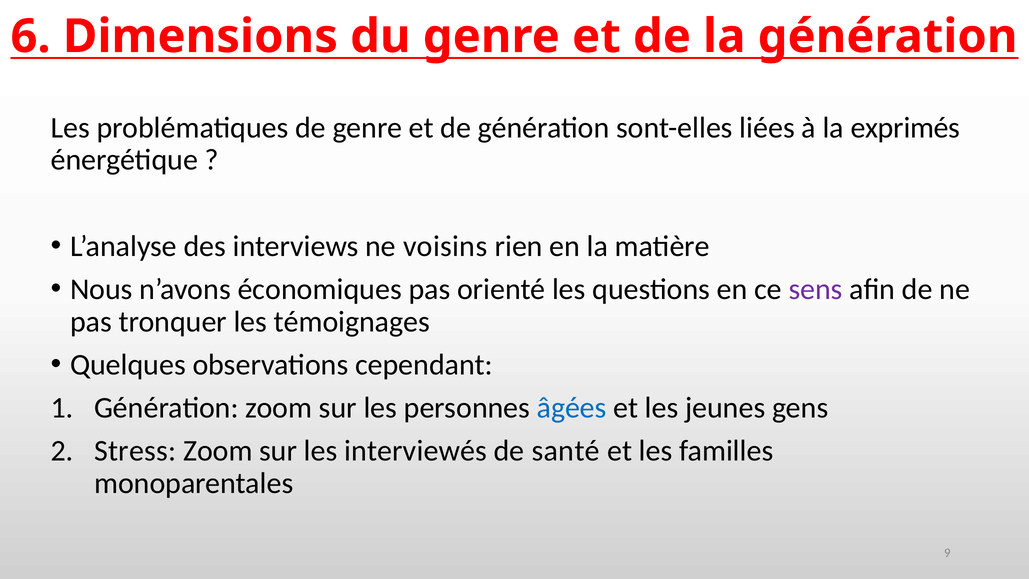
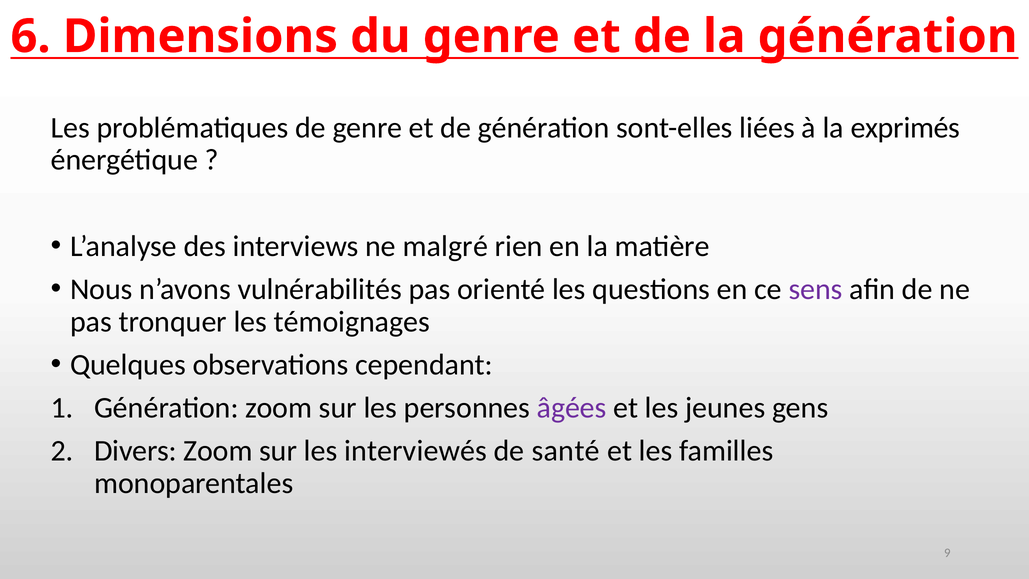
voisins: voisins -> malgré
économiques: économiques -> vulnérabilités
âgées colour: blue -> purple
Stress: Stress -> Divers
